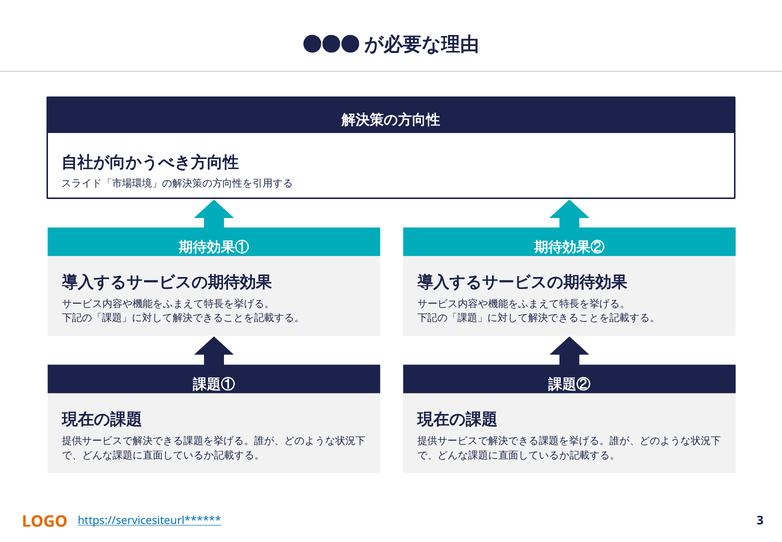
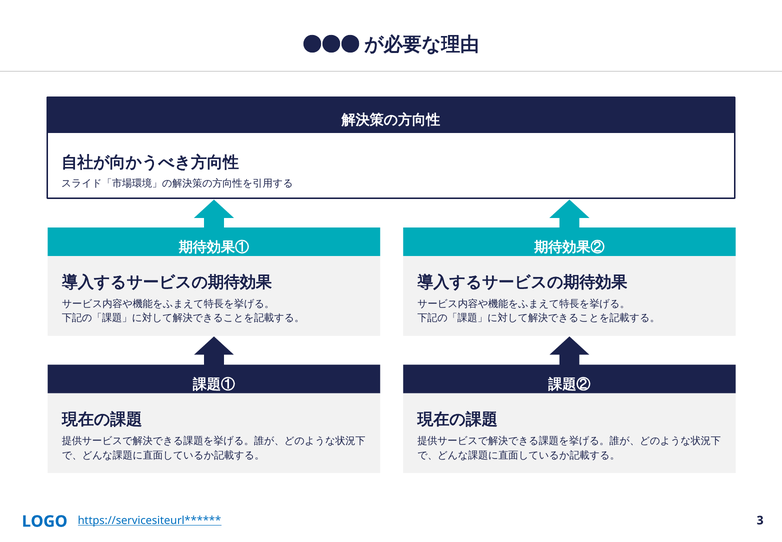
LOGO colour: orange -> blue
